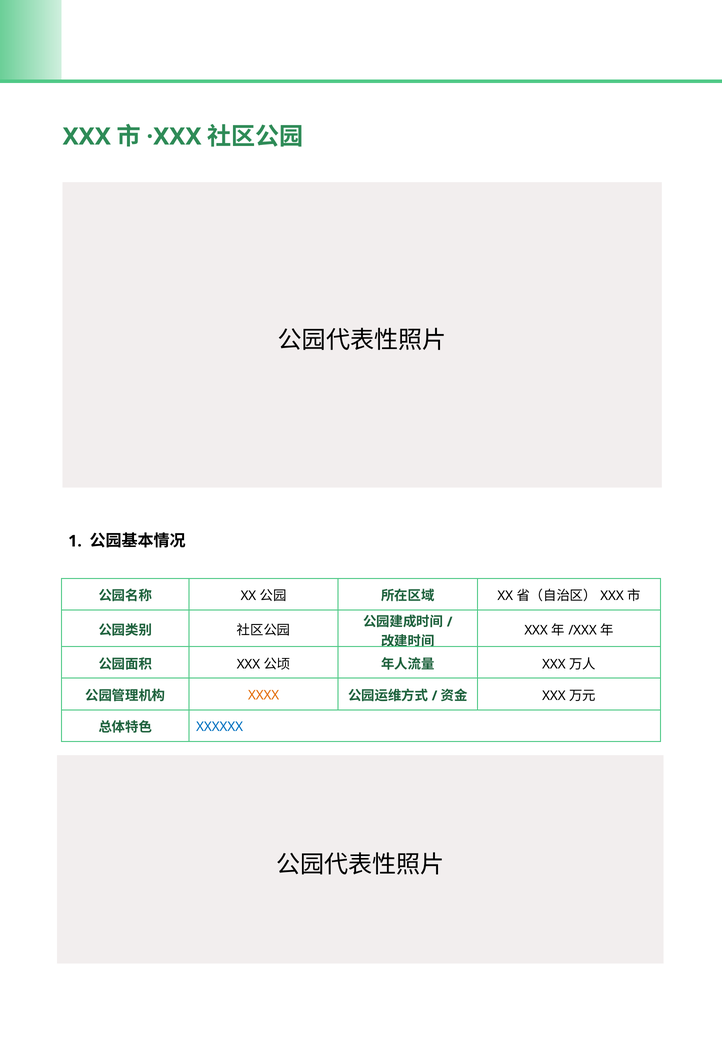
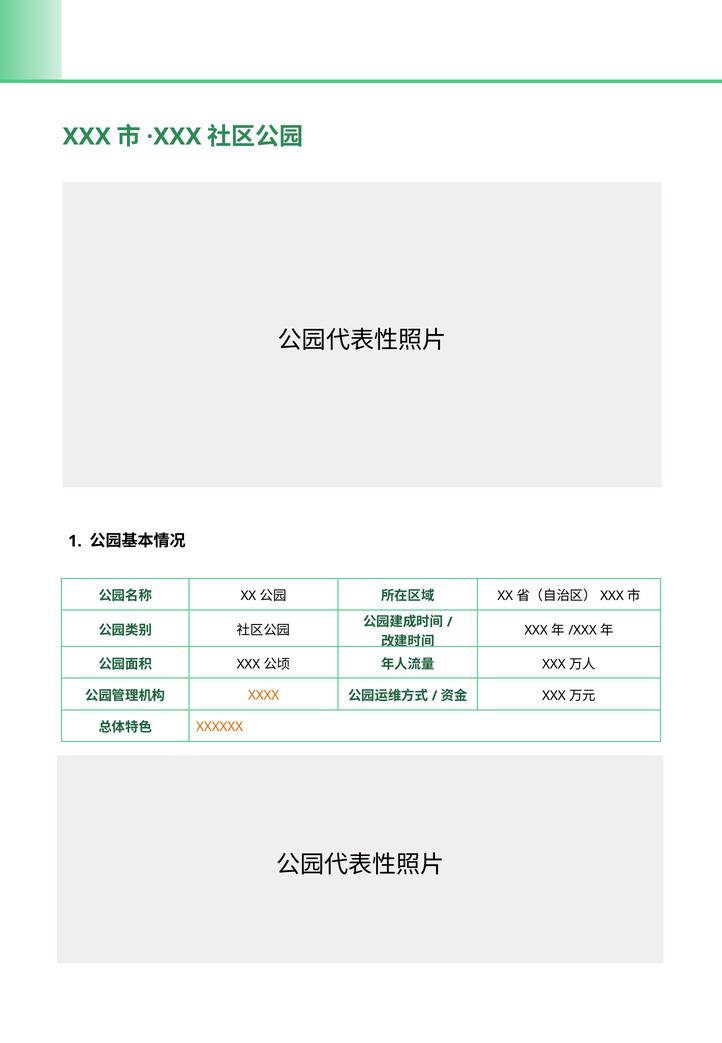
XXXXXX colour: blue -> orange
